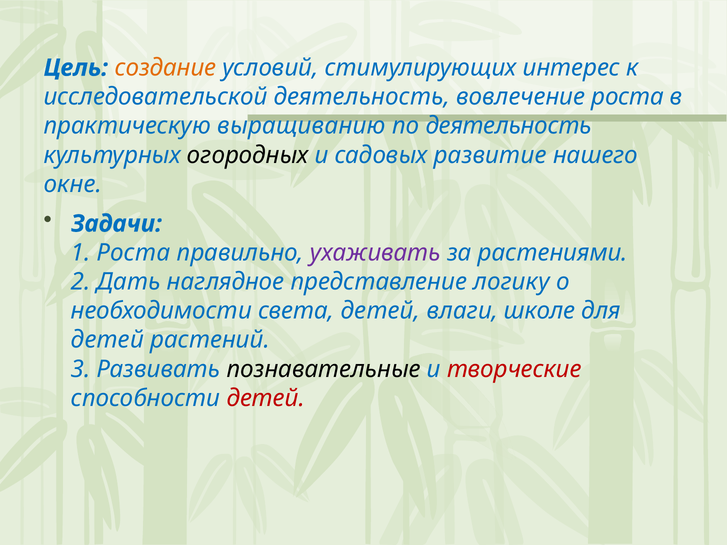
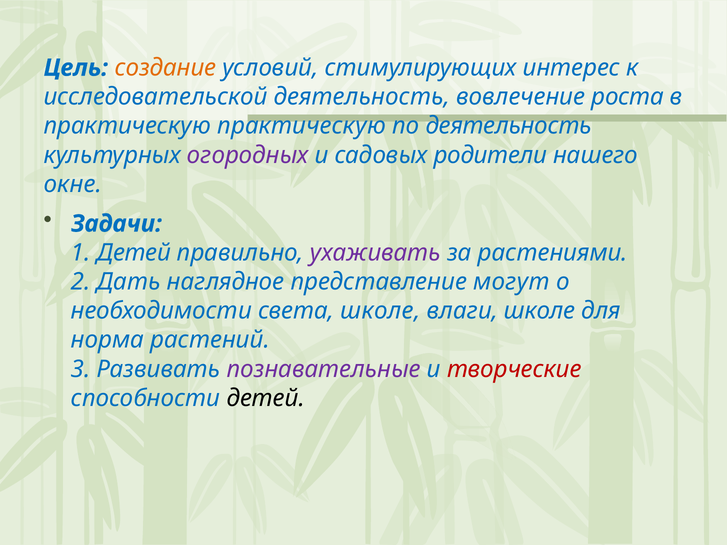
практическую выращиванию: выращиванию -> практическую
огородных colour: black -> purple
развитие: развитие -> родители
1 Роста: Роста -> Детей
логику: логику -> могут
света детей: детей -> школе
детей at (107, 340): детей -> норма
познавательные colour: black -> purple
детей at (266, 398) colour: red -> black
